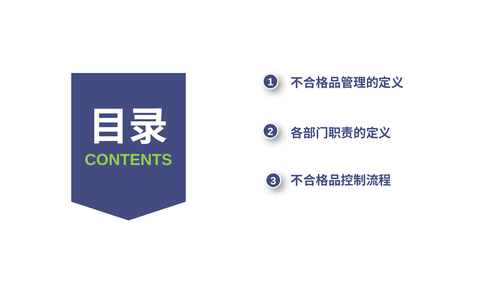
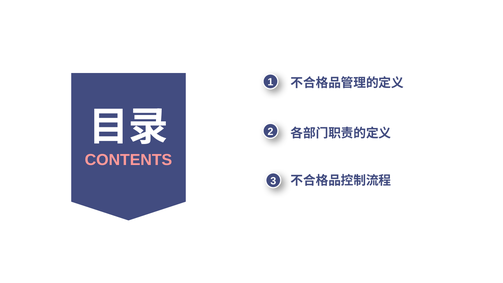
CONTENTS colour: light green -> pink
